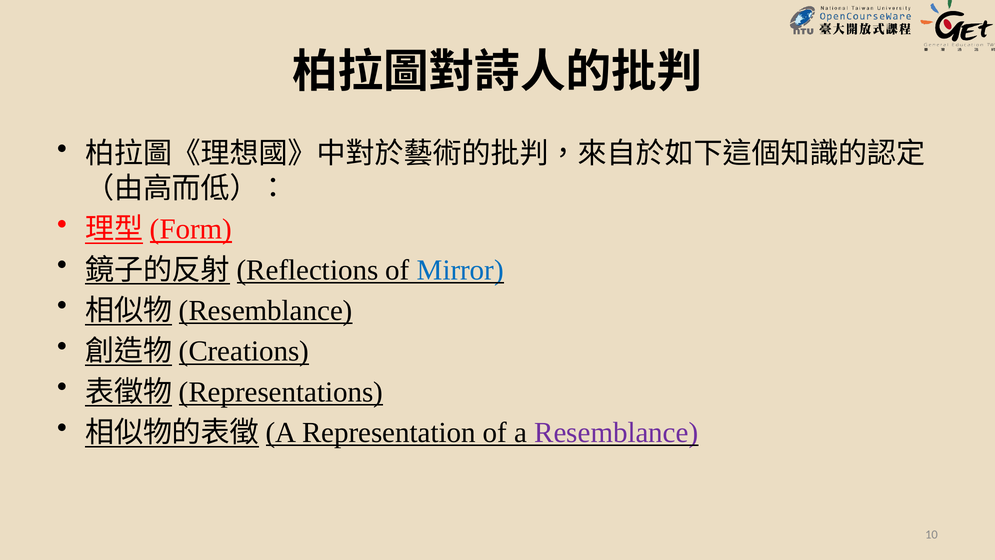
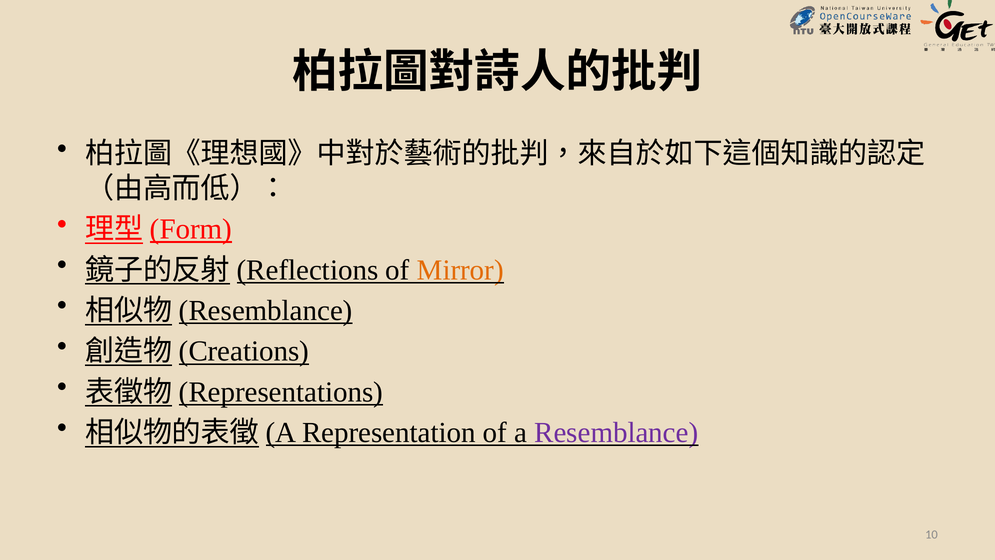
Mirror colour: blue -> orange
